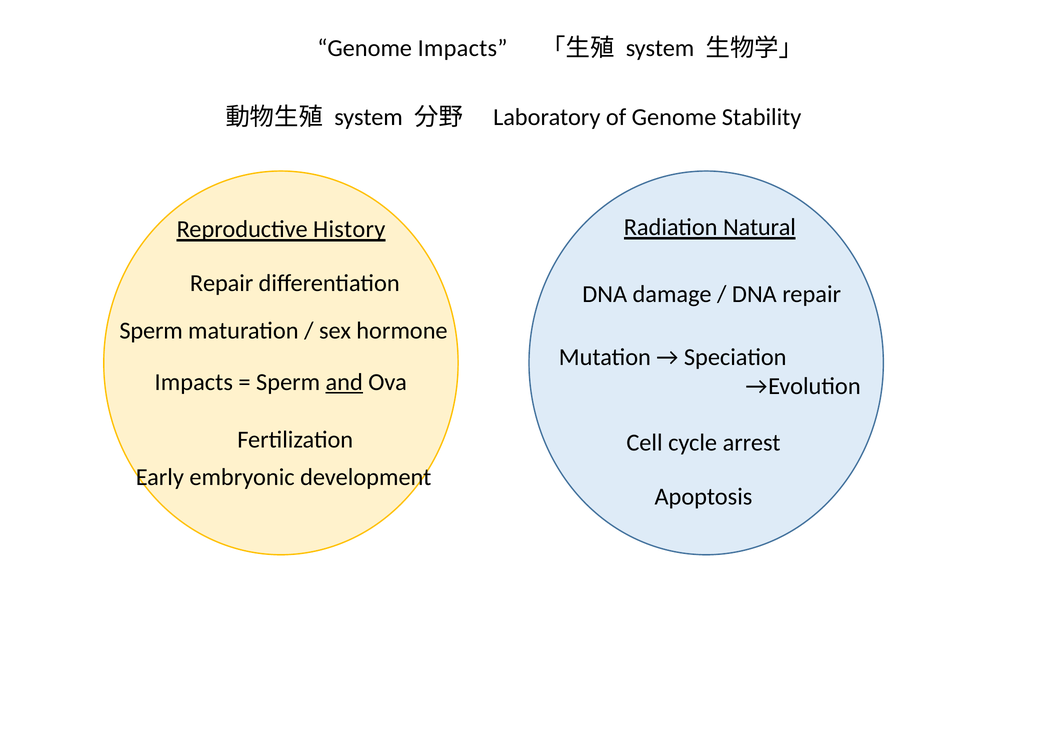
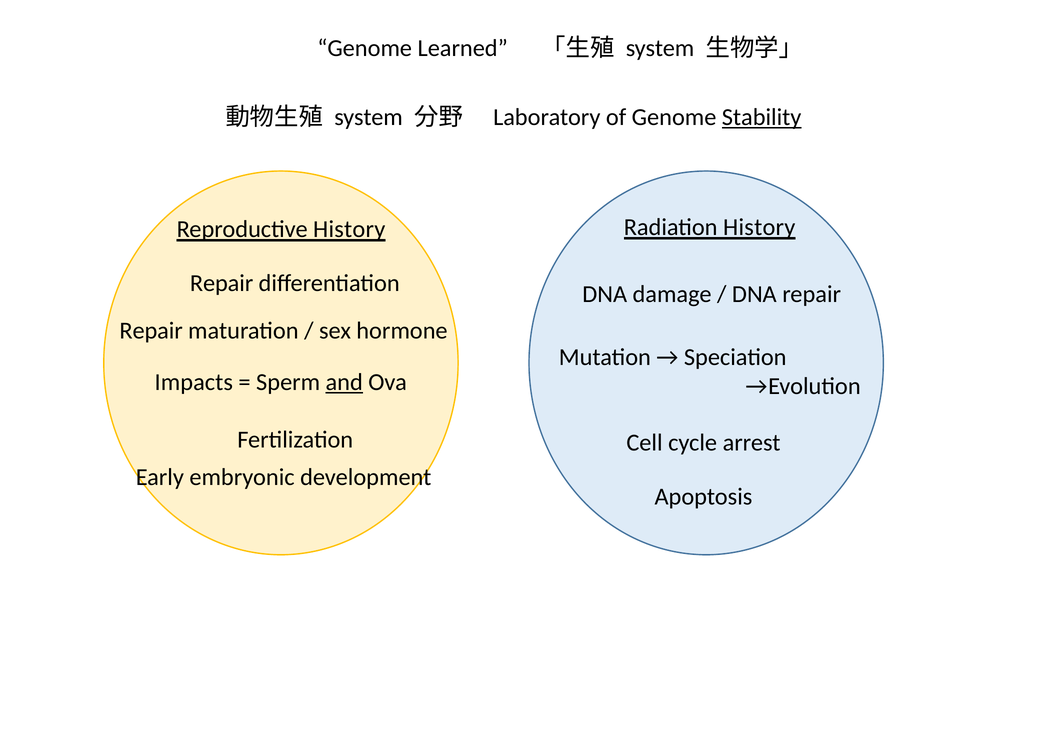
Genome Impacts: Impacts -> Learned
Stability underline: none -> present
Radiation Natural: Natural -> History
Sperm at (151, 331): Sperm -> Repair
